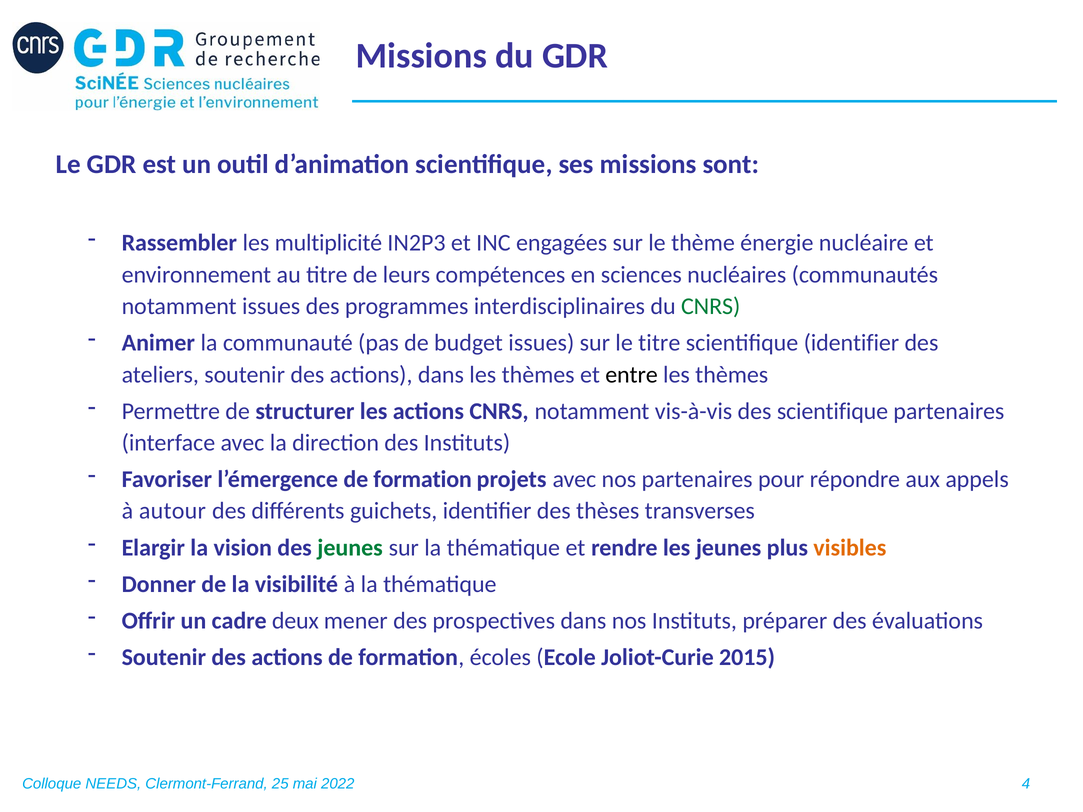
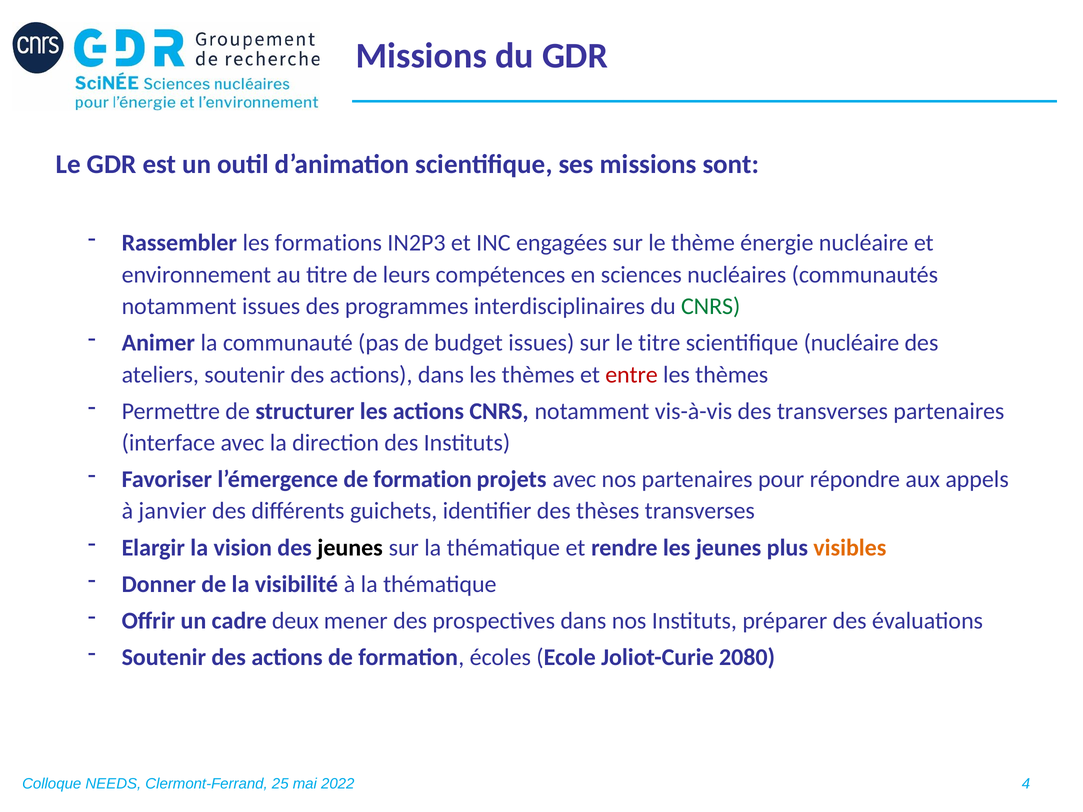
multiplicité: multiplicité -> formations
scientifique identifier: identifier -> nucléaire
entre colour: black -> red
des scientifique: scientifique -> transverses
autour: autour -> janvier
jeunes at (350, 548) colour: green -> black
2015: 2015 -> 2080
